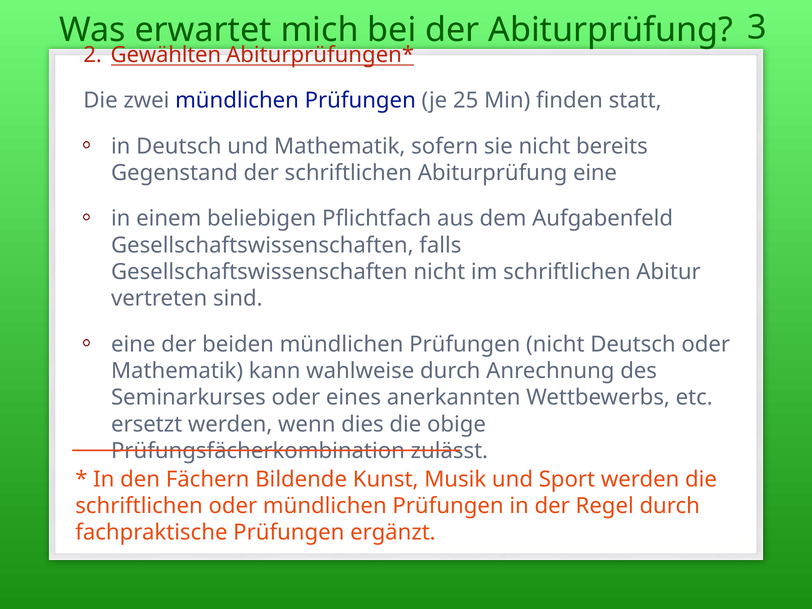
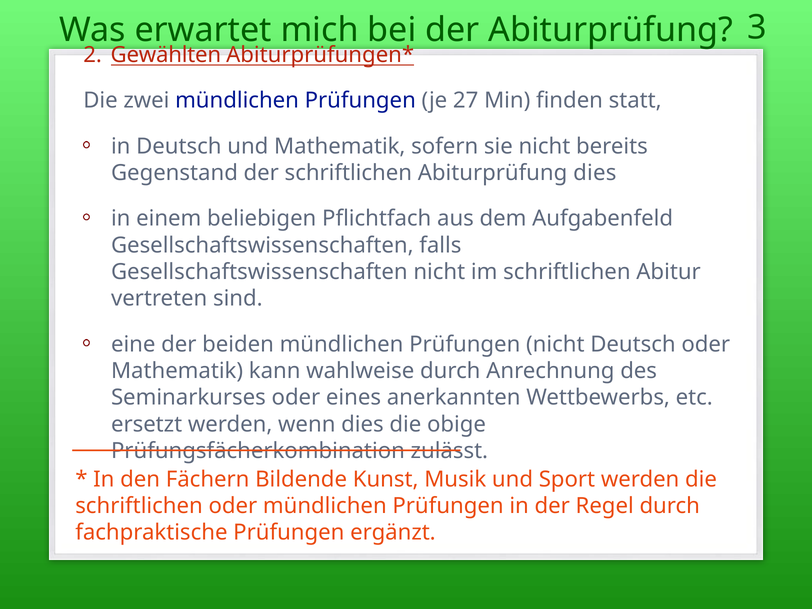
25: 25 -> 27
Abiturprüfung eine: eine -> dies
